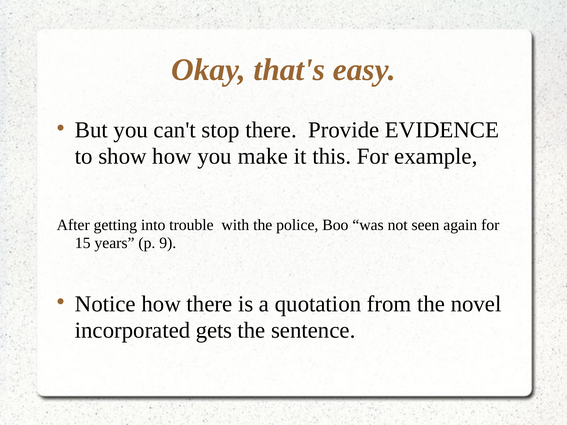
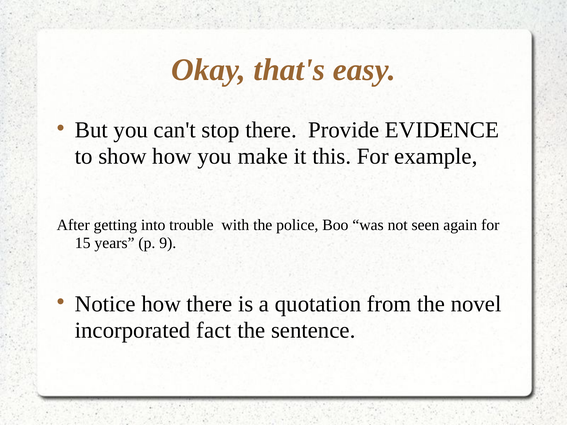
gets: gets -> fact
